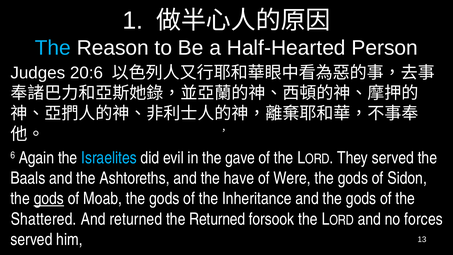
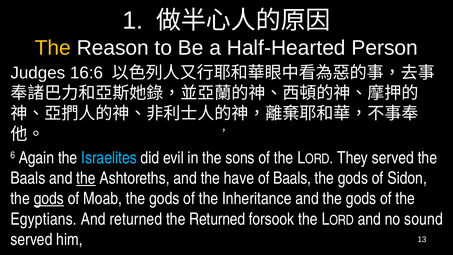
The at (53, 48) colour: light blue -> yellow
20:6: 20:6 -> 16:6
gave: gave -> sons
the at (86, 178) underline: none -> present
of Were: Were -> Baals
Shattered: Shattered -> Egyptians
forces: forces -> sound
